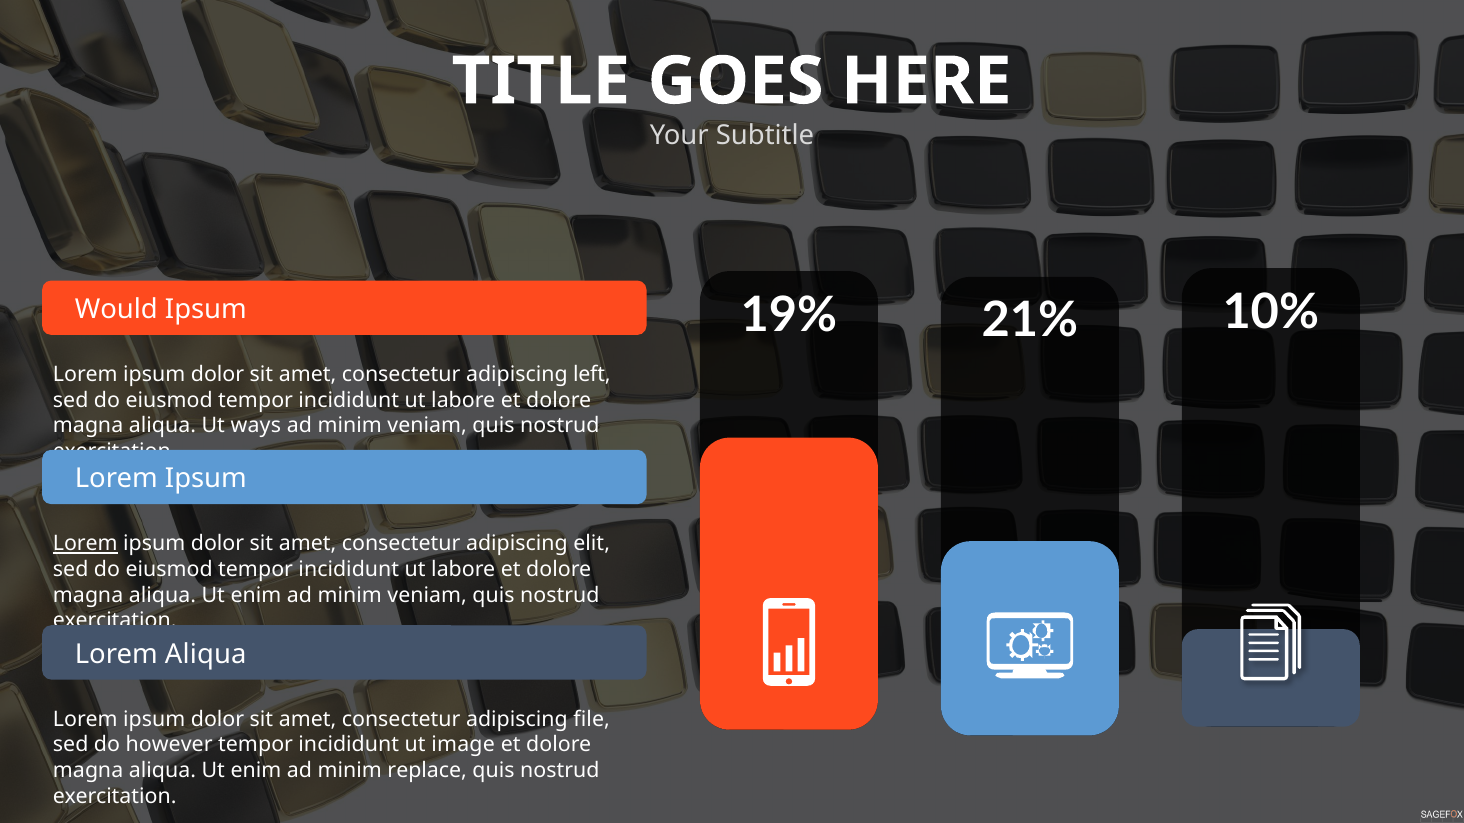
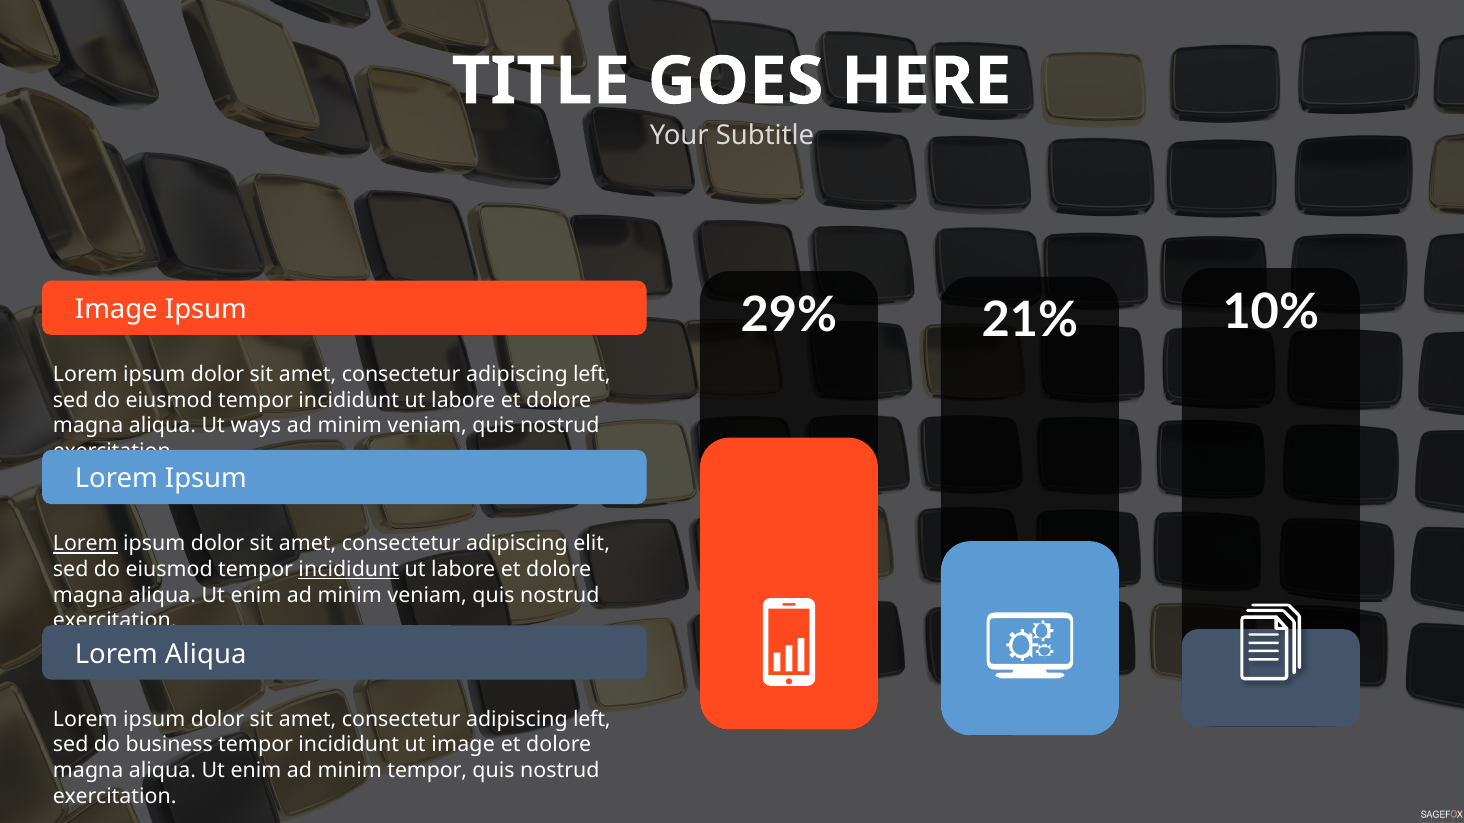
19%: 19% -> 29%
Would at (116, 310): Would -> Image
incididunt at (349, 570) underline: none -> present
file at (592, 720): file -> left
however: however -> business
minim replace: replace -> tempor
